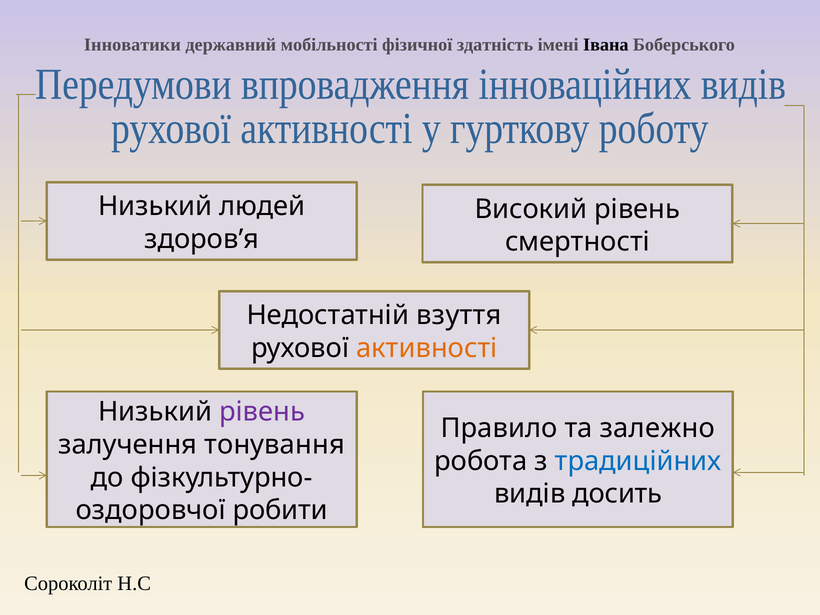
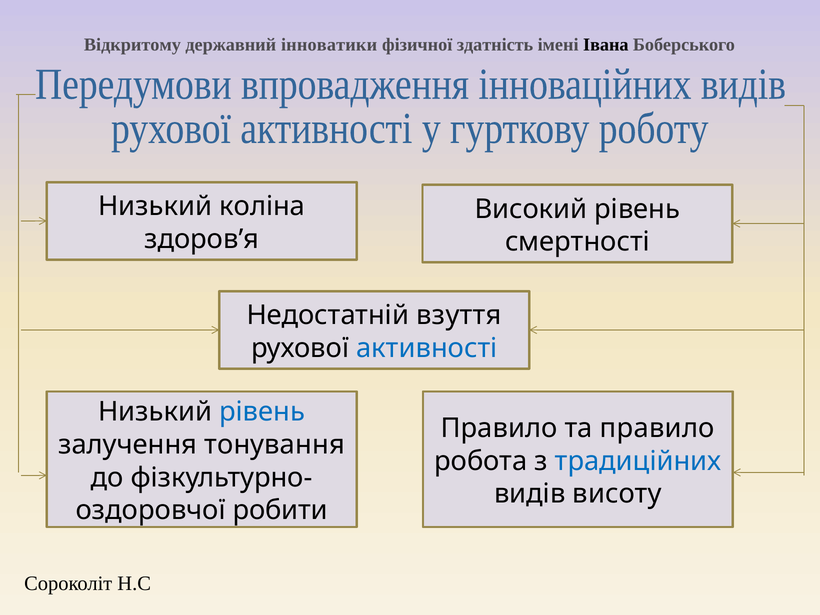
Інноватики: Інноватики -> Відкритому
мобільності: мобільності -> інноватики
людей: людей -> коліна
активності colour: orange -> blue
рівень at (262, 412) colour: purple -> blue
та залежно: залежно -> правило
досить: досить -> висоту
